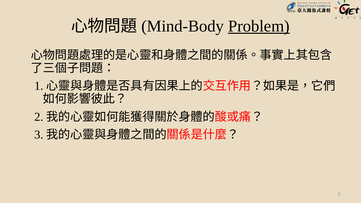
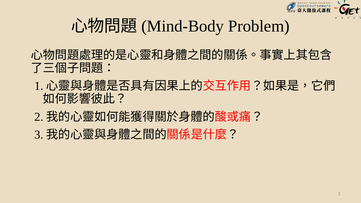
Problem underline: present -> none
